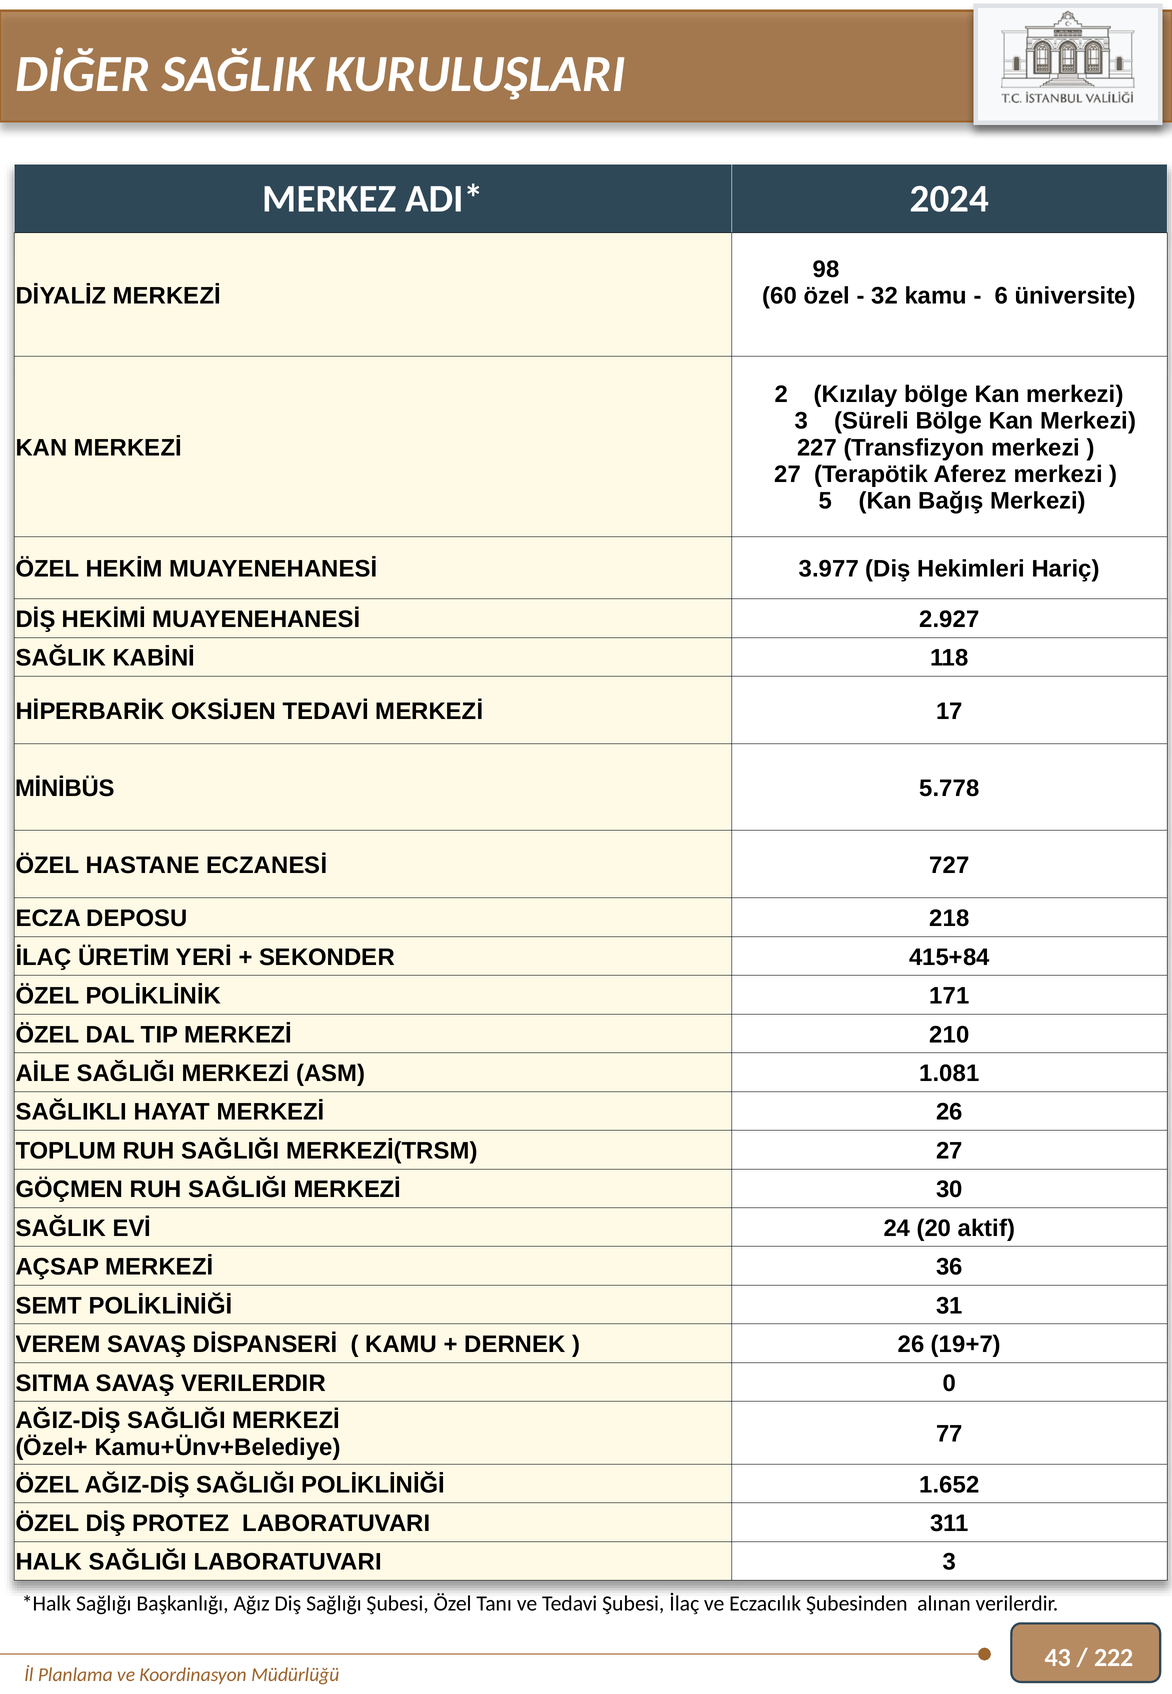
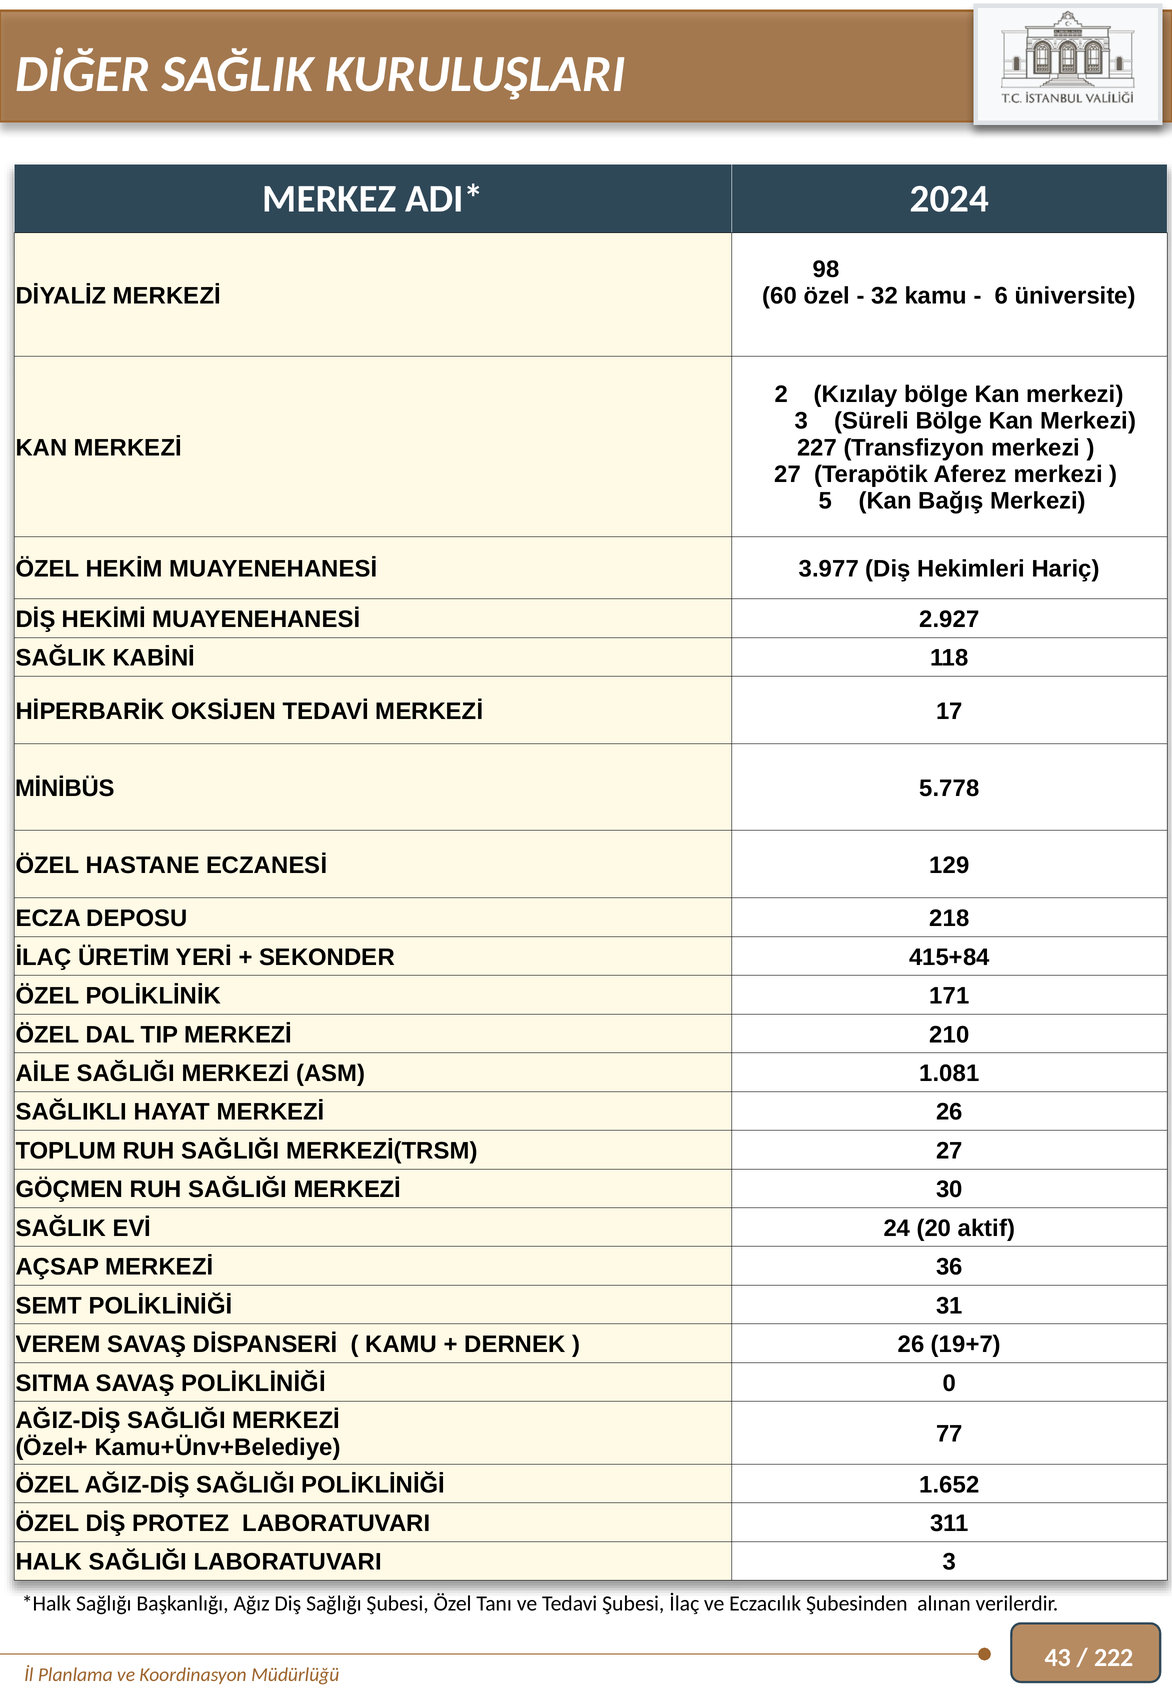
727: 727 -> 129
SAVAŞ VERILERDIR: VERILERDIR -> POLİKLİNİĞİ
